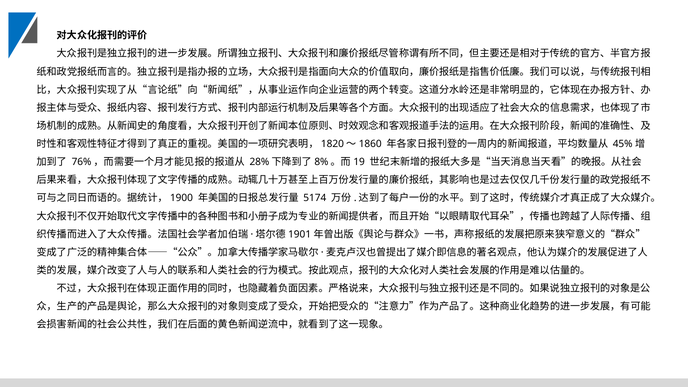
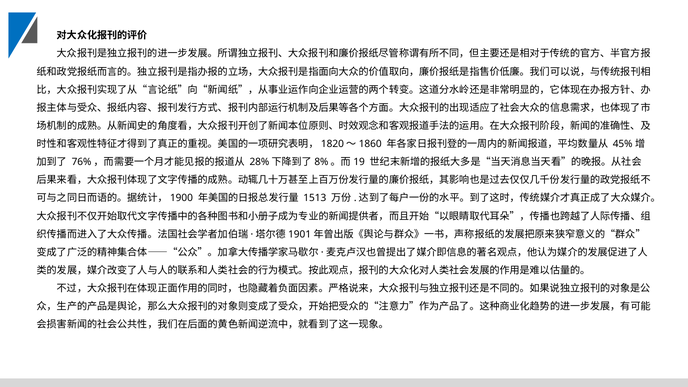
5174: 5174 -> 1513
